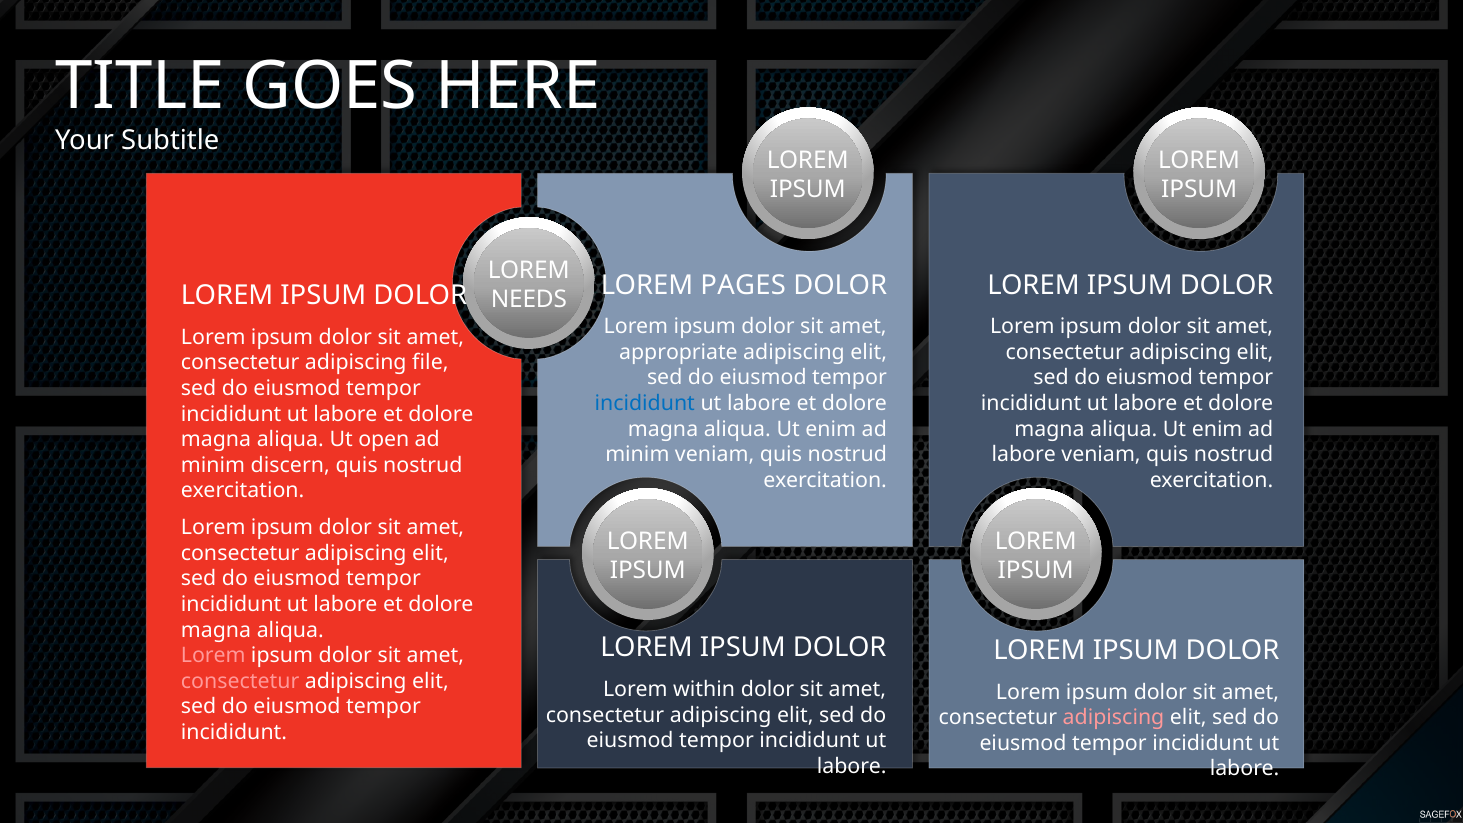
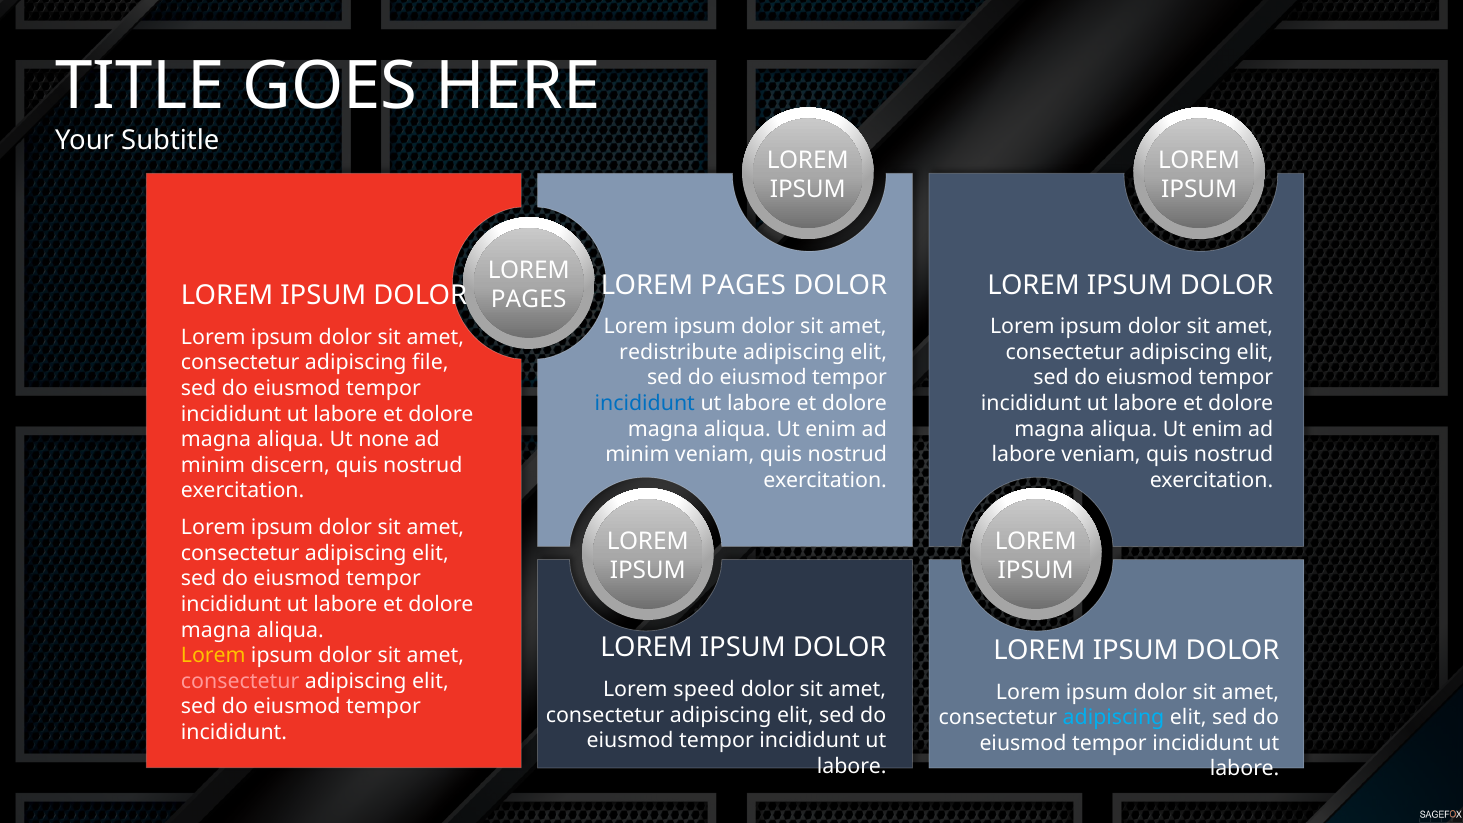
NEEDS at (529, 299): NEEDS -> PAGES
appropriate: appropriate -> redistribute
open: open -> none
Lorem at (213, 656) colour: pink -> yellow
within: within -> speed
adipiscing at (1114, 718) colour: pink -> light blue
